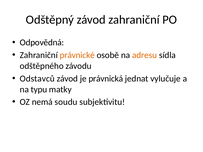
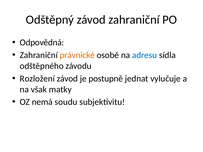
adresu colour: orange -> blue
Odstavců: Odstavců -> Rozložení
právnická: právnická -> postupně
typu: typu -> však
